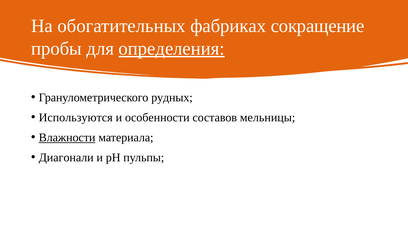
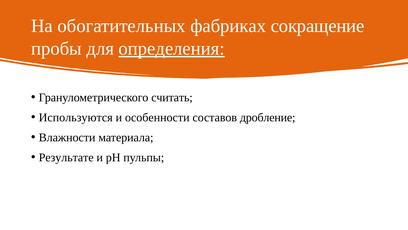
рудных: рудных -> считать
мельницы: мельницы -> дробление
Влажности underline: present -> none
Диагонали: Диагонали -> Результате
